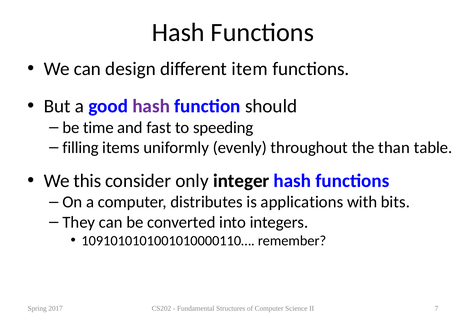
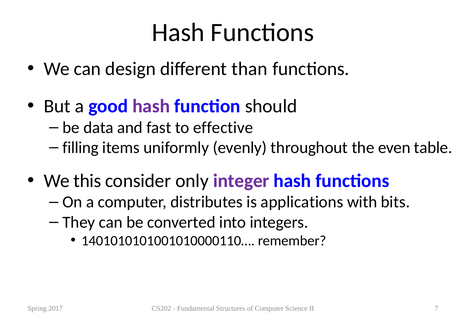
item: item -> than
time: time -> data
speeding: speeding -> effective
than: than -> even
integer colour: black -> purple
1091010101001010000110…: 1091010101001010000110… -> 1401010101001010000110…
